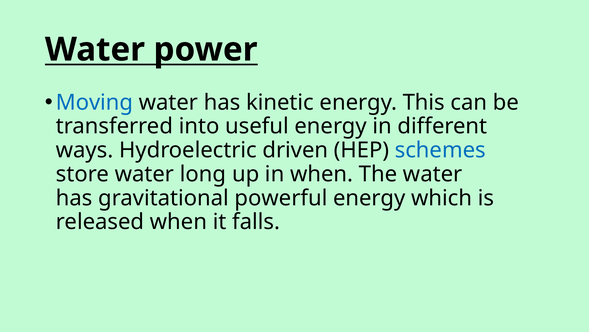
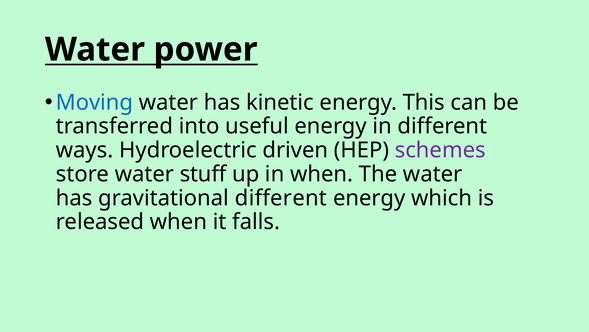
schemes colour: blue -> purple
long: long -> stuff
gravitational powerful: powerful -> different
